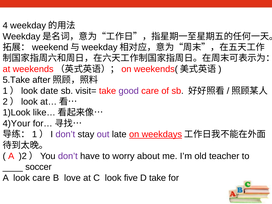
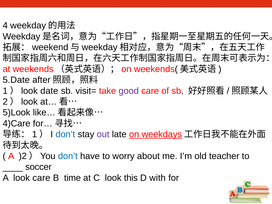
5.Take: 5.Take -> 5.Date
1)Look: 1)Look -> 5)Look
4)Your: 4)Your -> 4)Care
don’t at (65, 134) colour: purple -> blue
don’t at (68, 156) colour: purple -> blue
love: love -> time
five: five -> this
D take: take -> with
